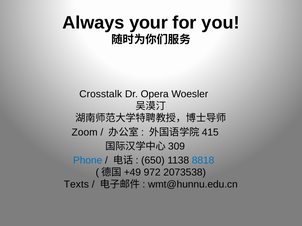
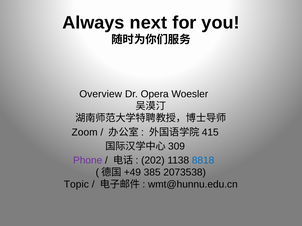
your: your -> next
Crosstalk: Crosstalk -> Overview
Phone colour: blue -> purple
650: 650 -> 202
972: 972 -> 385
Texts: Texts -> Topic
